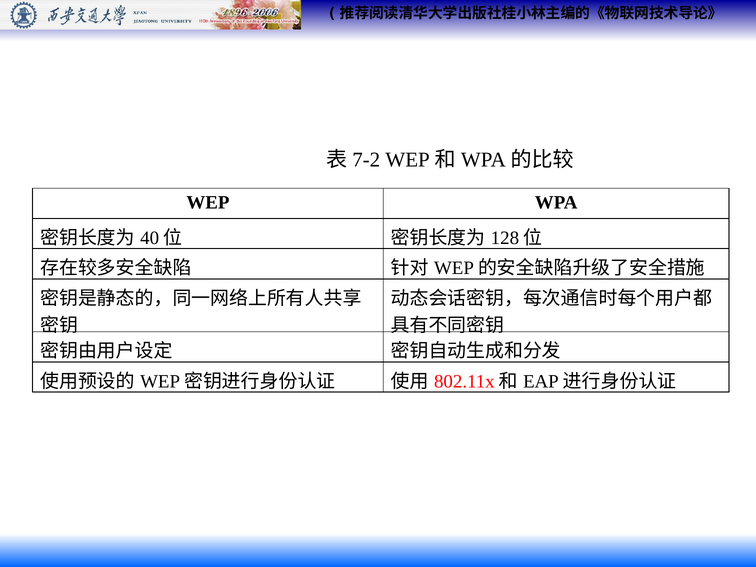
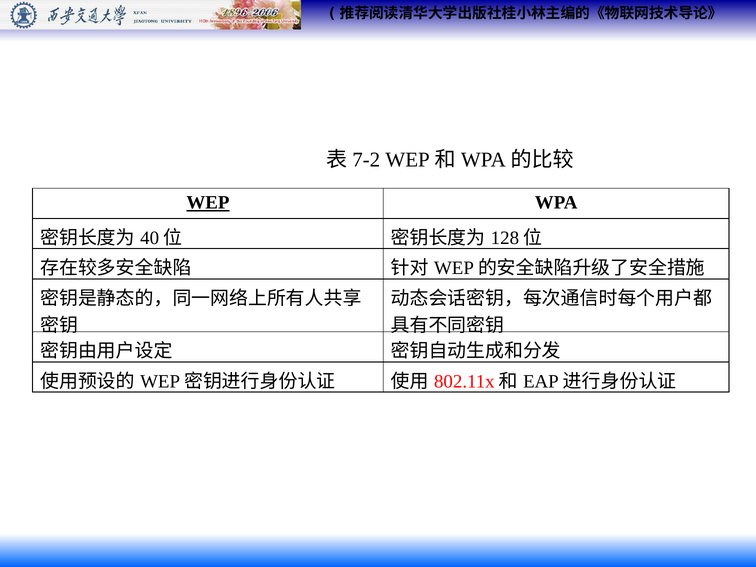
WEP underline: none -> present
